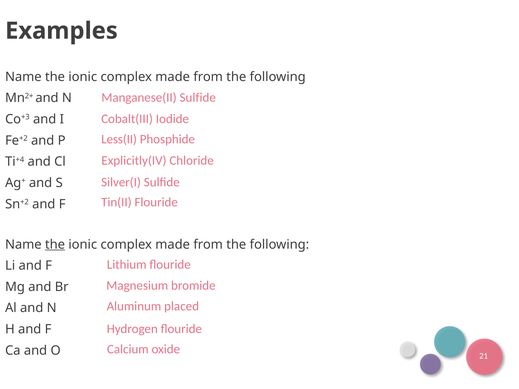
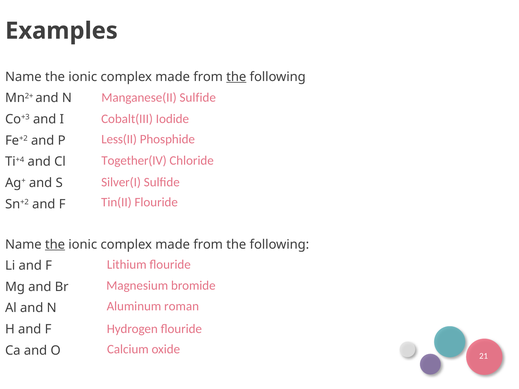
the at (236, 77) underline: none -> present
Explicitly(IV: Explicitly(IV -> Together(IV
placed: placed -> roman
